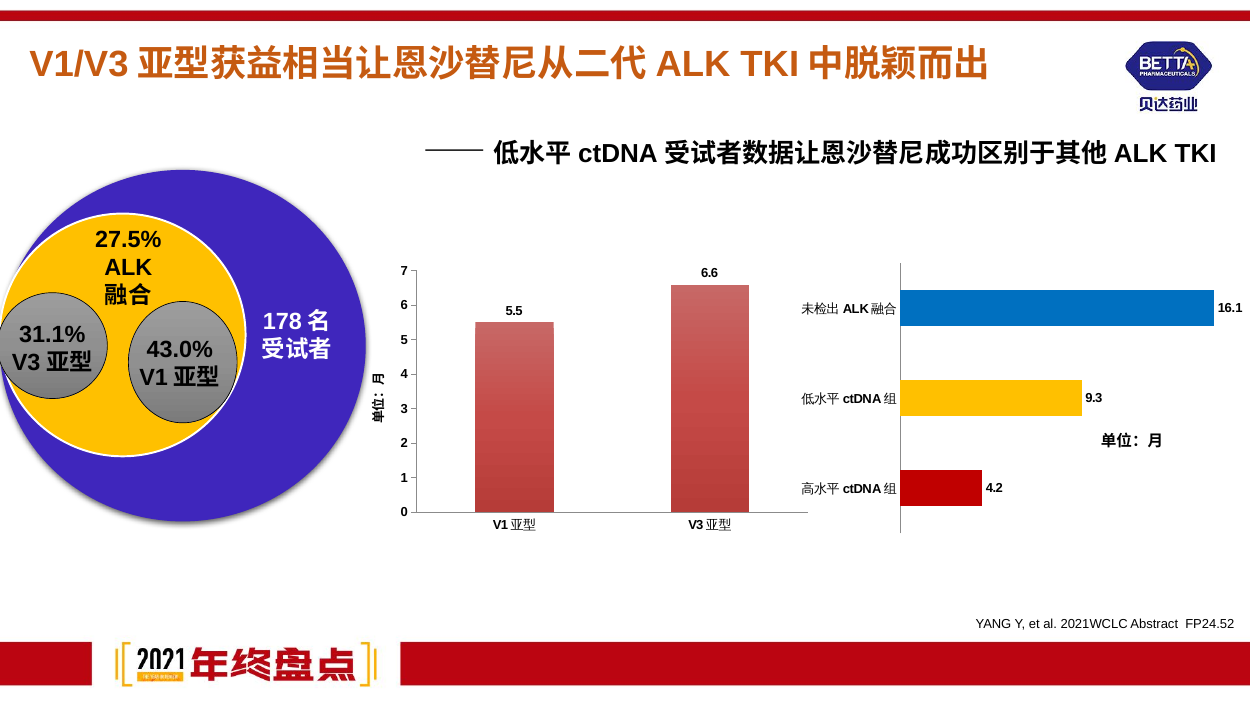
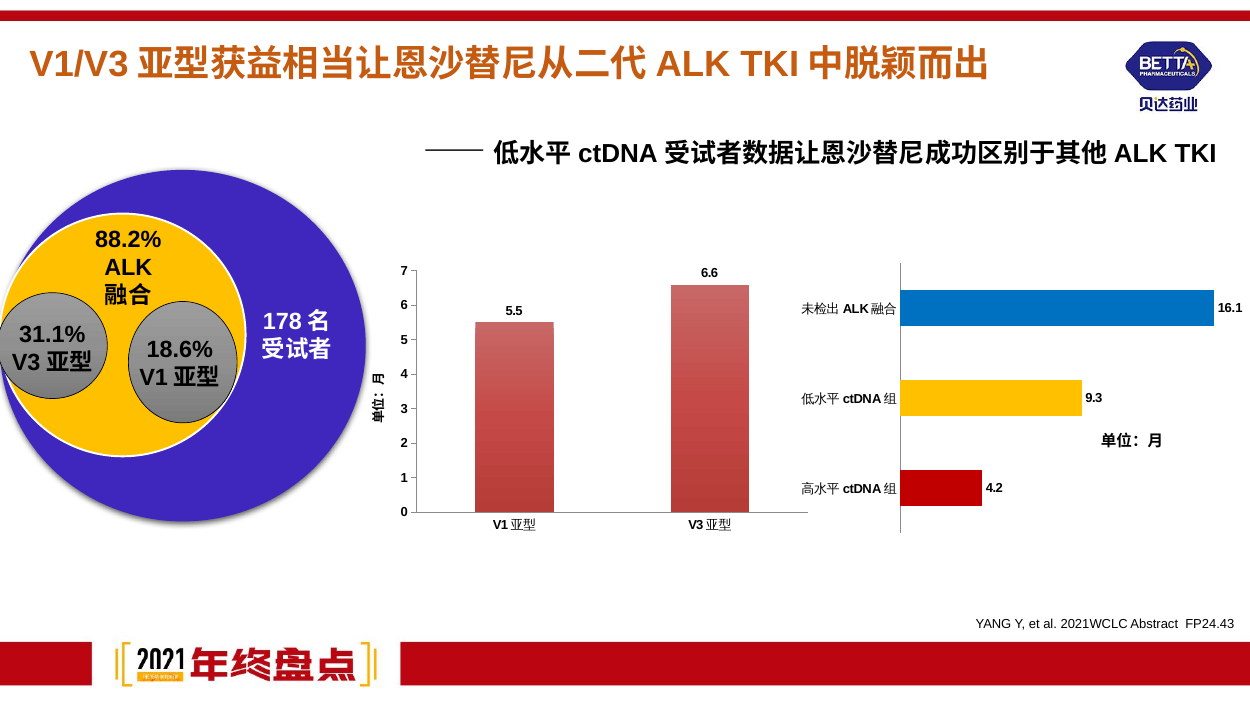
27.5%: 27.5% -> 88.2%
43.0%: 43.0% -> 18.6%
FP24.52: FP24.52 -> FP24.43
